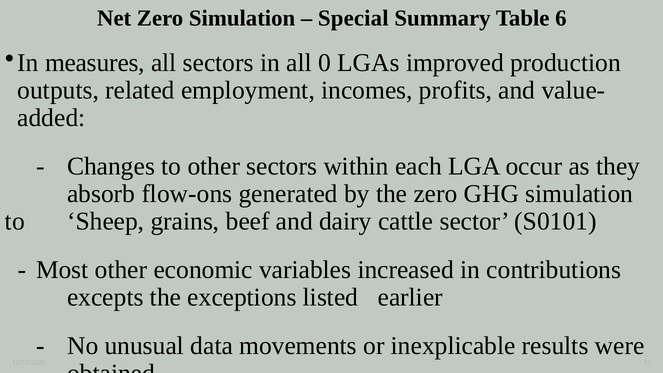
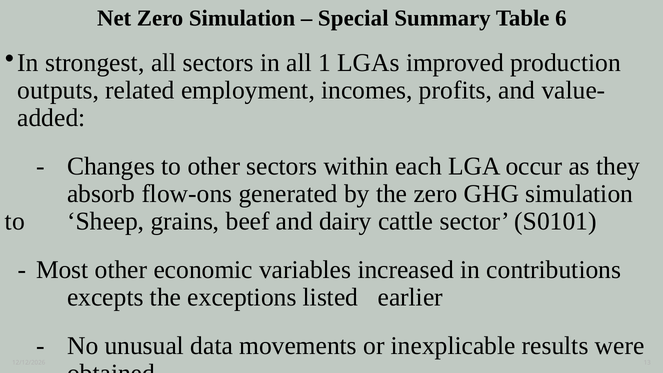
measures: measures -> strongest
0: 0 -> 1
